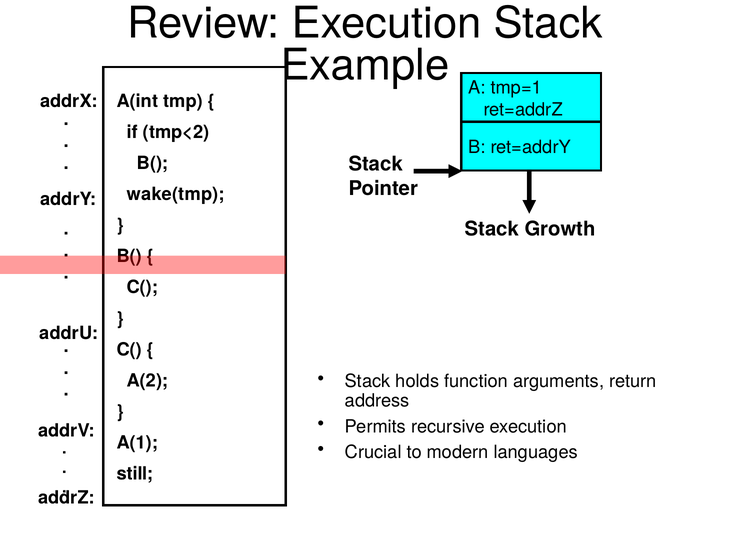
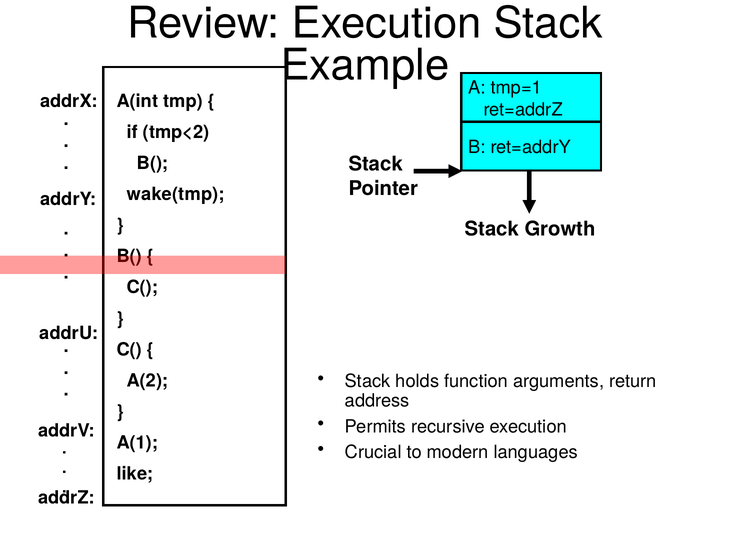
still: still -> like
